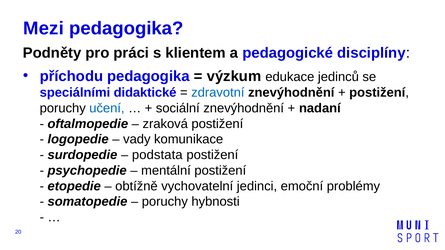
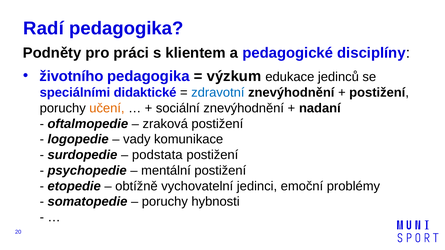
Mezi: Mezi -> Radí
příchodu: příchodu -> životního
učení colour: blue -> orange
